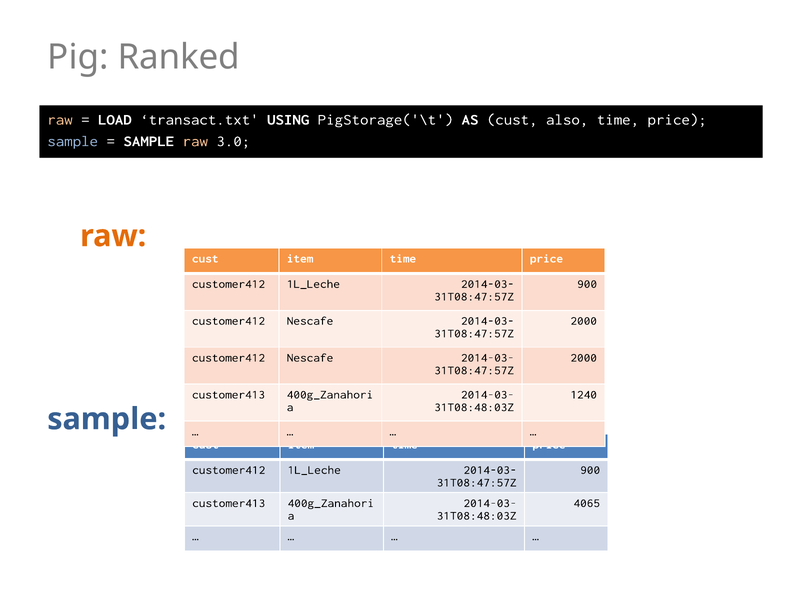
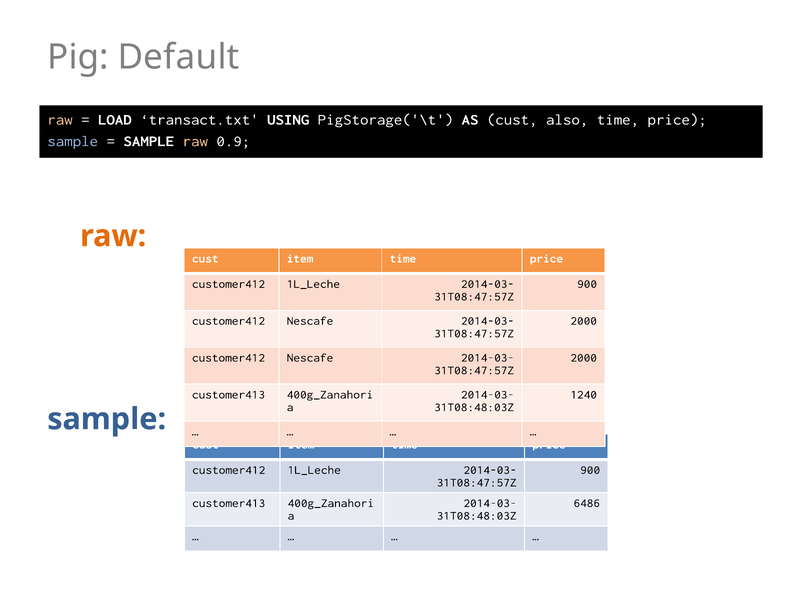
Ranked: Ranked -> Default
3.0: 3.0 -> 0.9
4065: 4065 -> 6486
